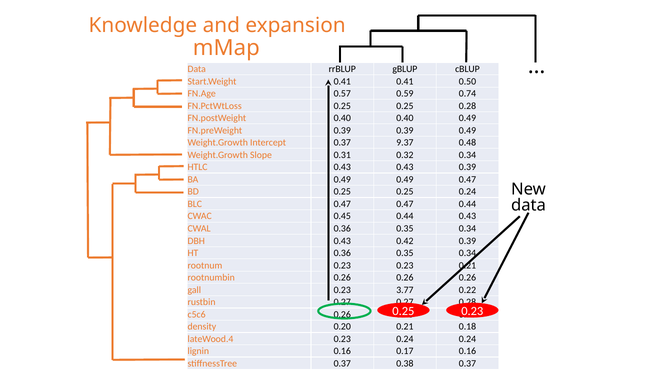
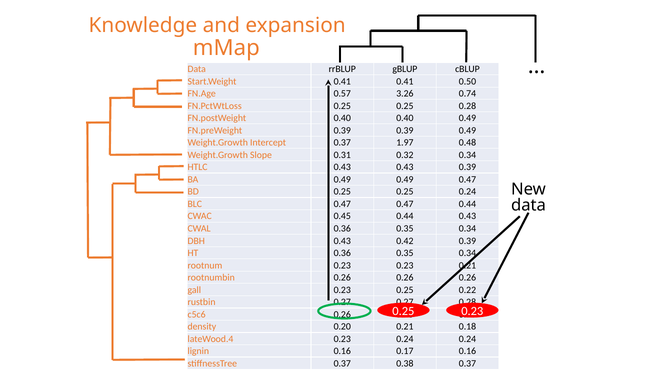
0.59: 0.59 -> 3.26
9.37: 9.37 -> 1.97
0.23 3.77: 3.77 -> 0.25
